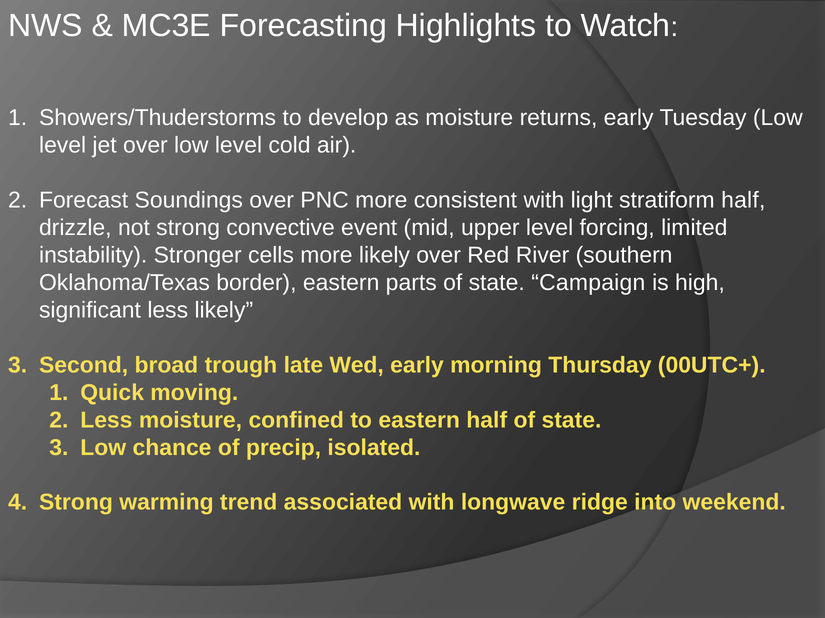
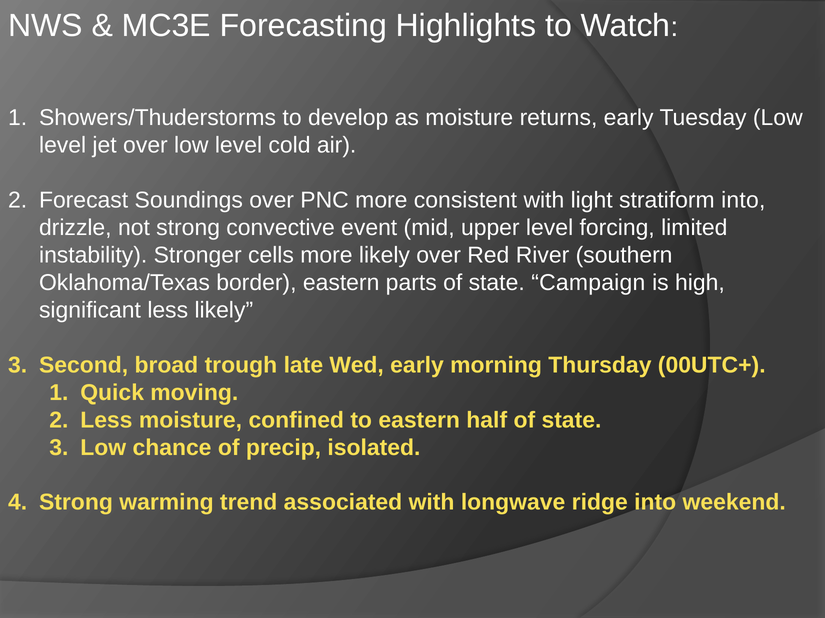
stratiform half: half -> into
